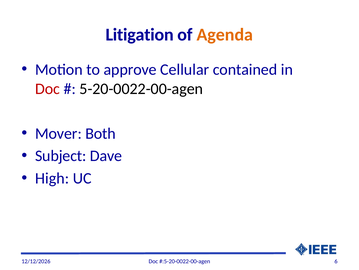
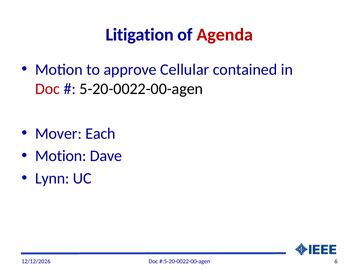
Agenda colour: orange -> red
Both: Both -> Each
Subject at (61, 156): Subject -> Motion
High: High -> Lynn
